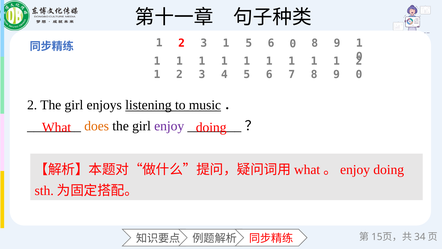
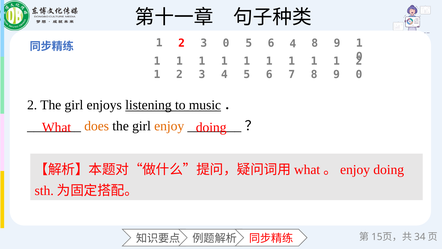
2 3 1: 1 -> 0
6 0: 0 -> 4
enjoy colour: purple -> orange
